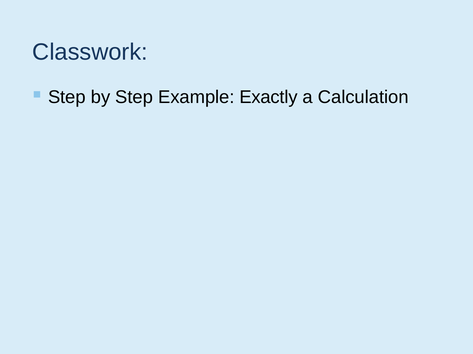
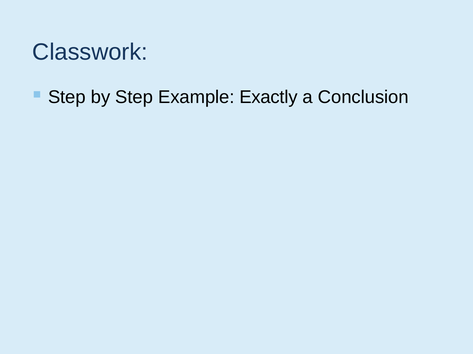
Calculation: Calculation -> Conclusion
